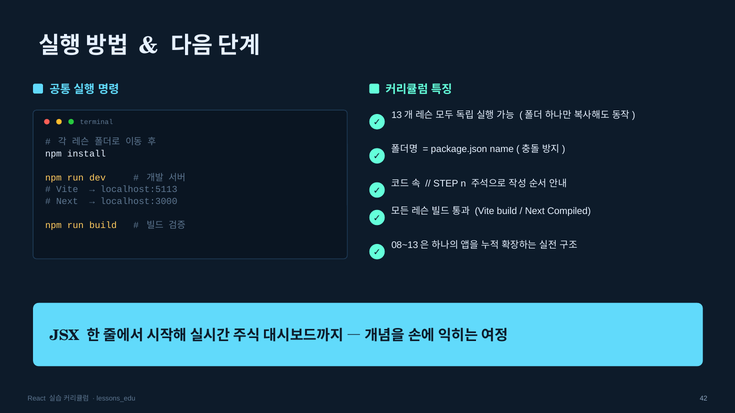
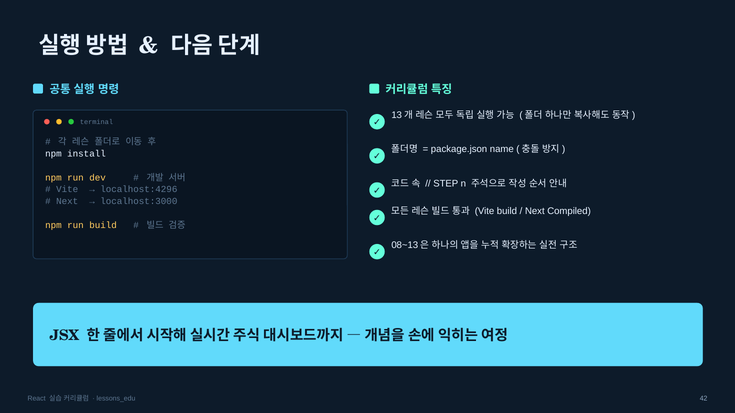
localhost:5113: localhost:5113 -> localhost:4296
